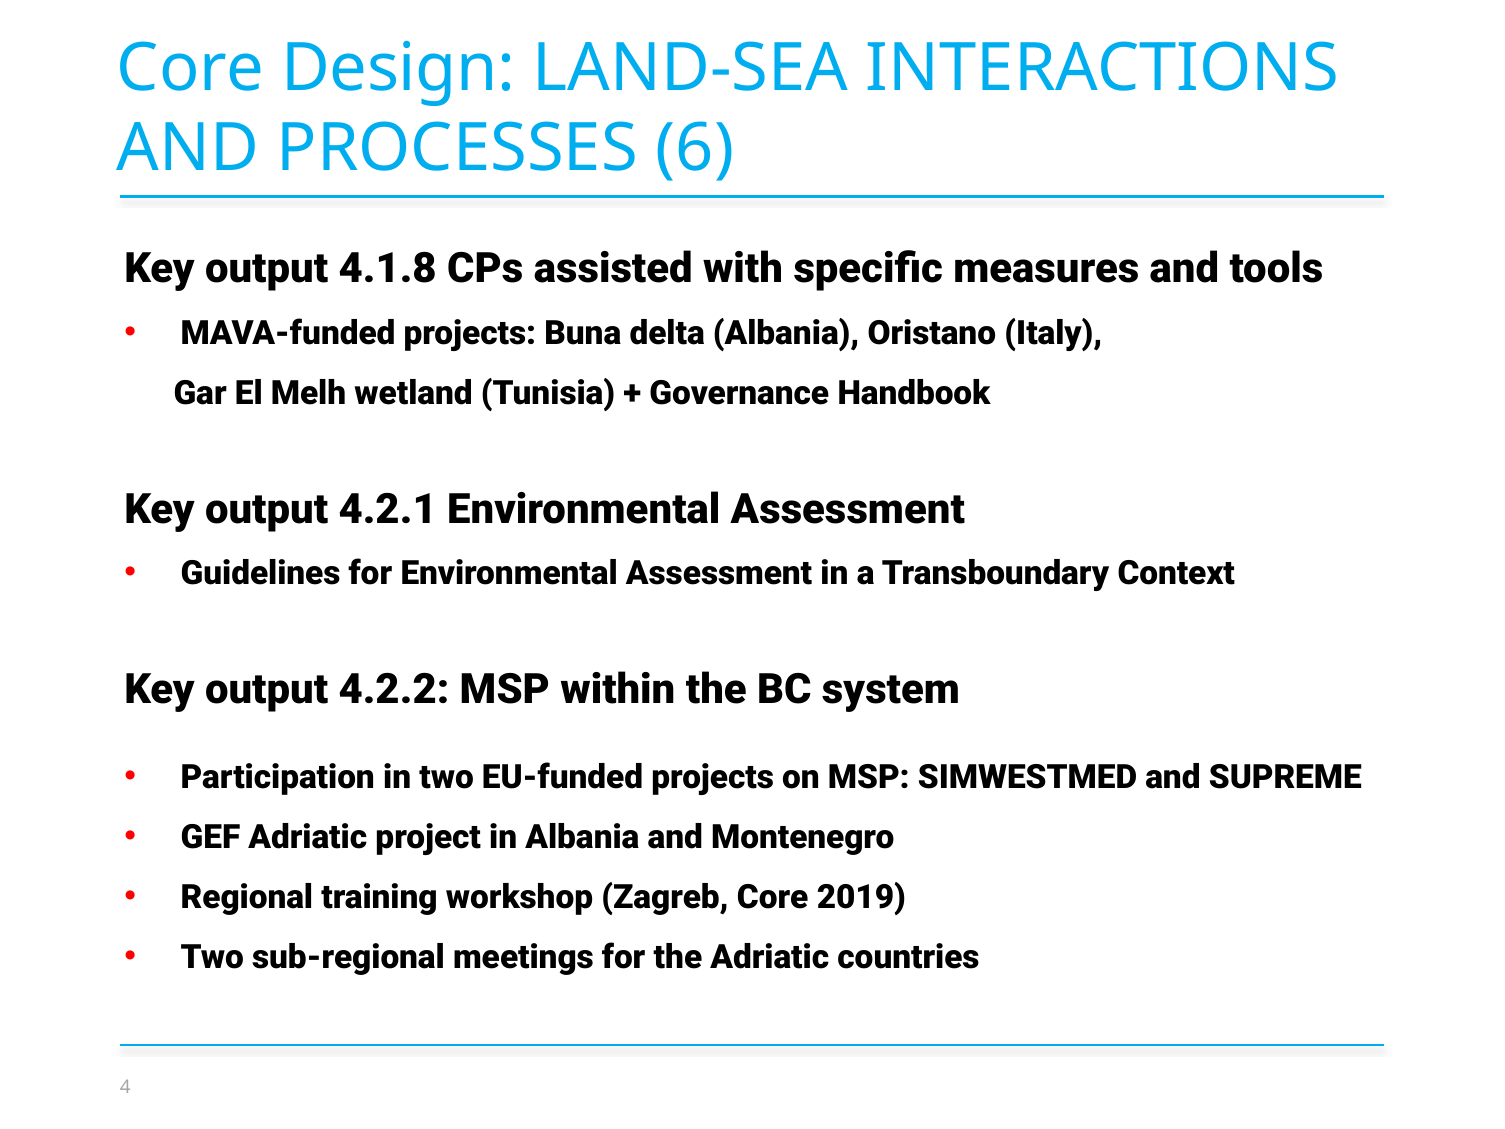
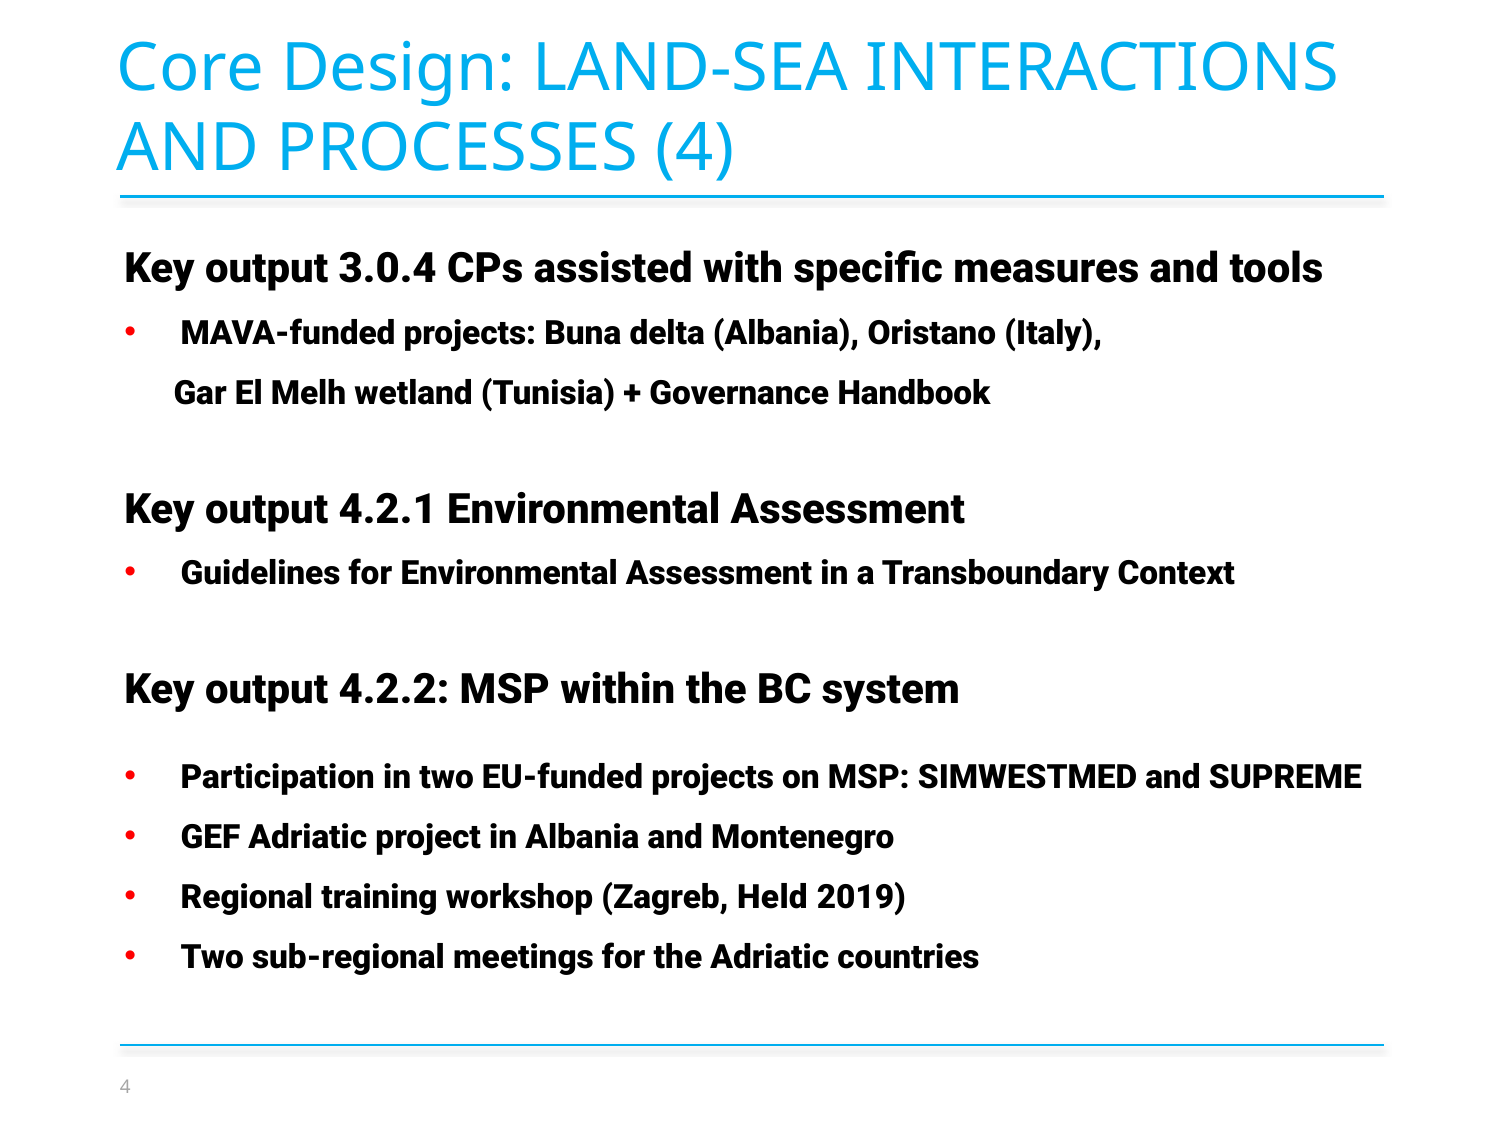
PROCESSES 6: 6 -> 4
4.1.8: 4.1.8 -> 3.0.4
Zagreb Core: Core -> Held
